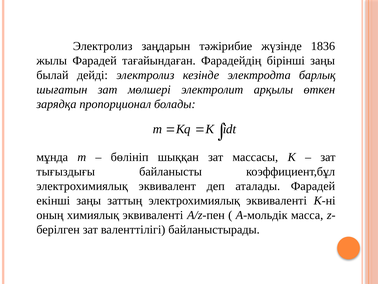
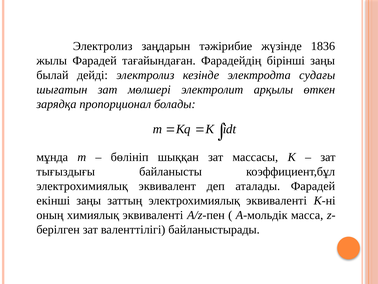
барлық: барлық -> судағы
